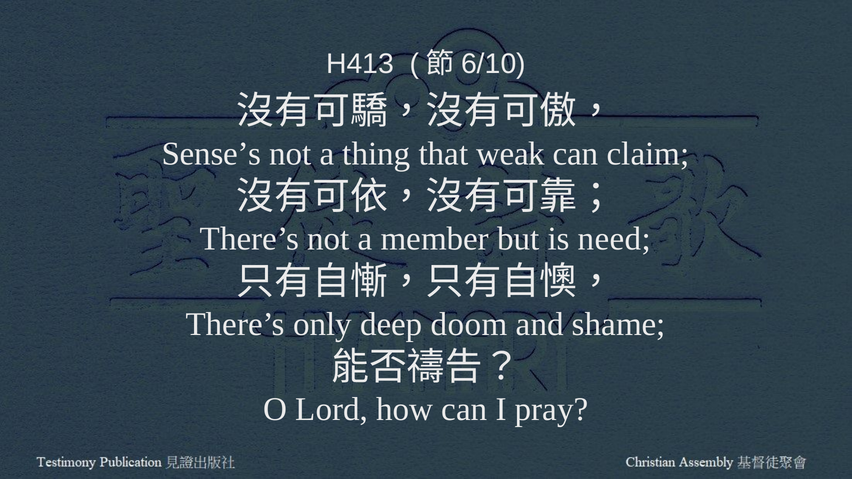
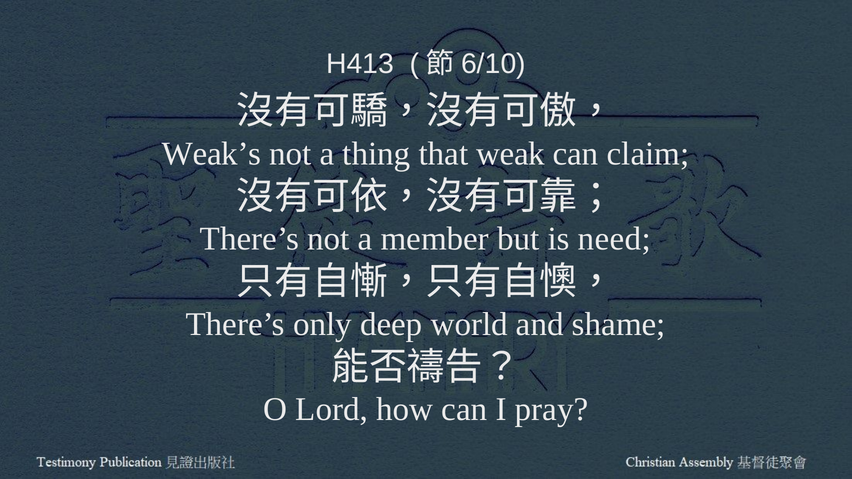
Sense’s: Sense’s -> Weak’s
doom: doom -> world
